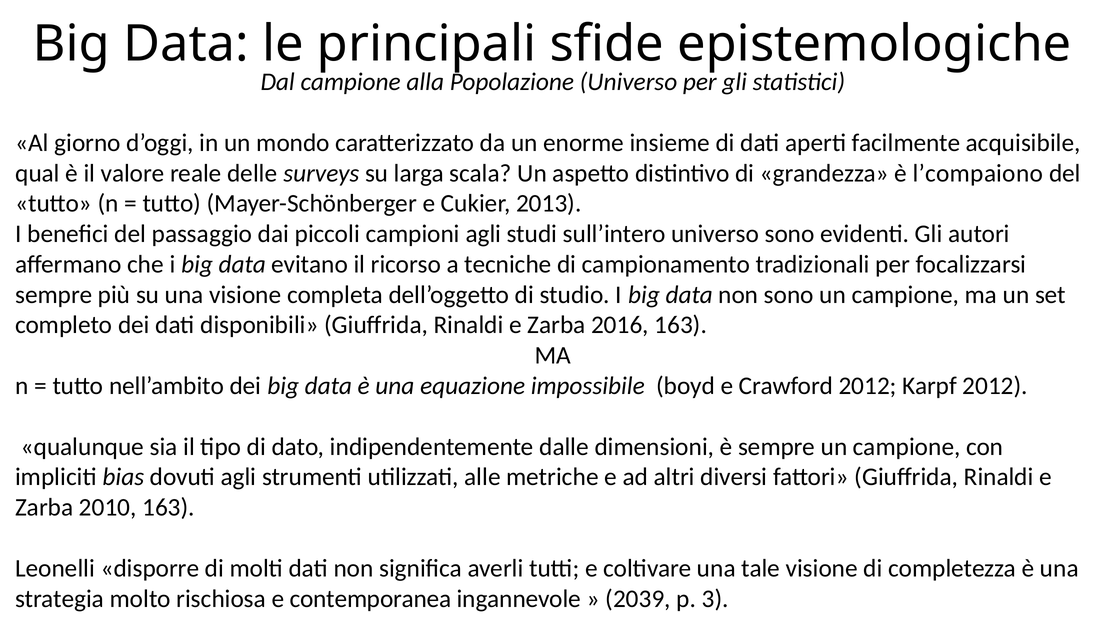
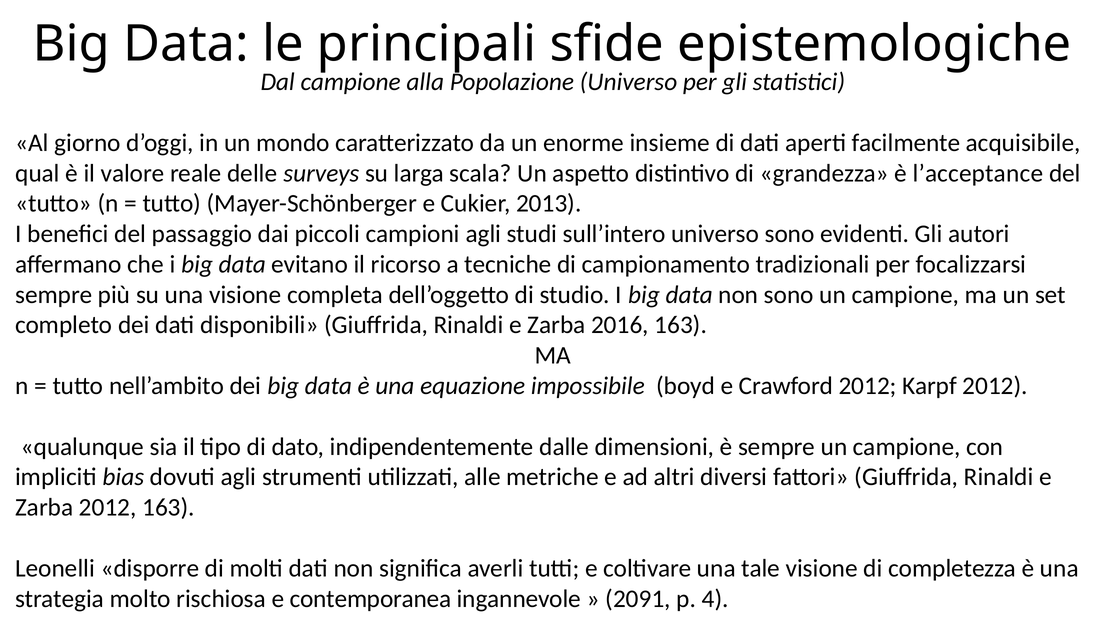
l’compaiono: l’compaiono -> l’acceptance
Zarba 2010: 2010 -> 2012
2039: 2039 -> 2091
3: 3 -> 4
